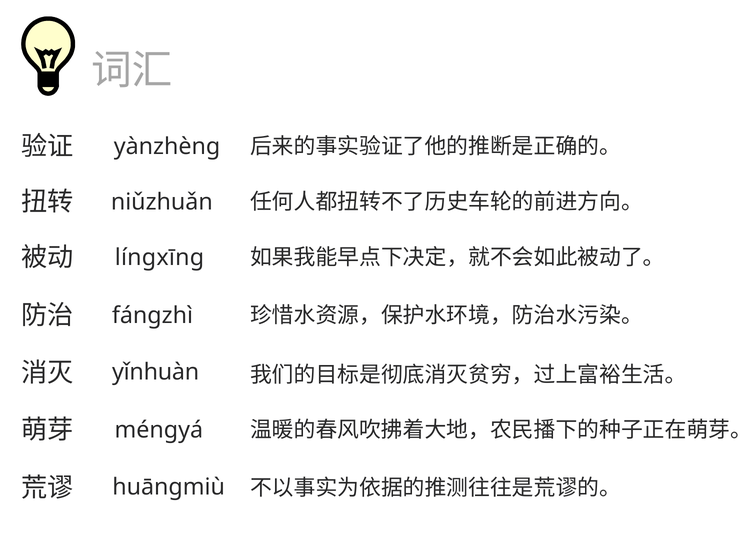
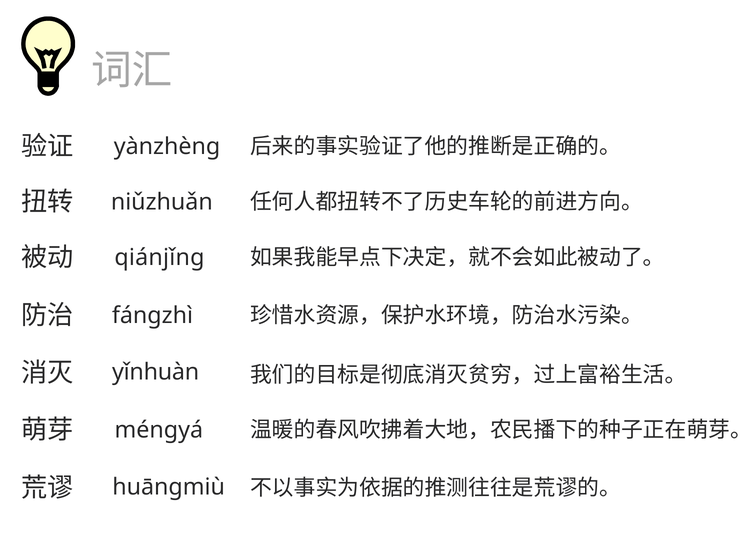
língxīng: língxīng -> qiánjǐng
